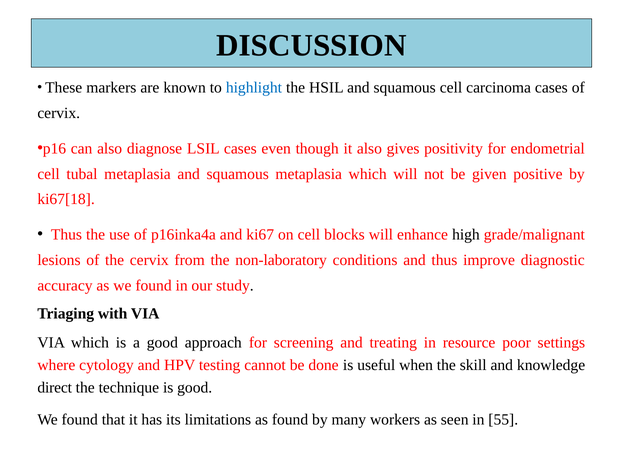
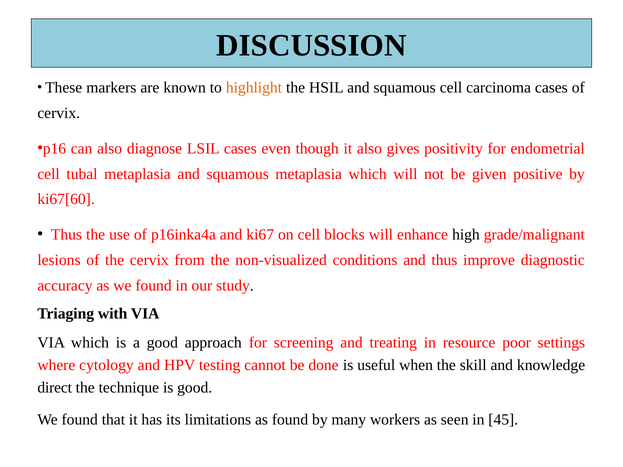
highlight colour: blue -> orange
ki67[18: ki67[18 -> ki67[60
non-laboratory: non-laboratory -> non-visualized
55: 55 -> 45
